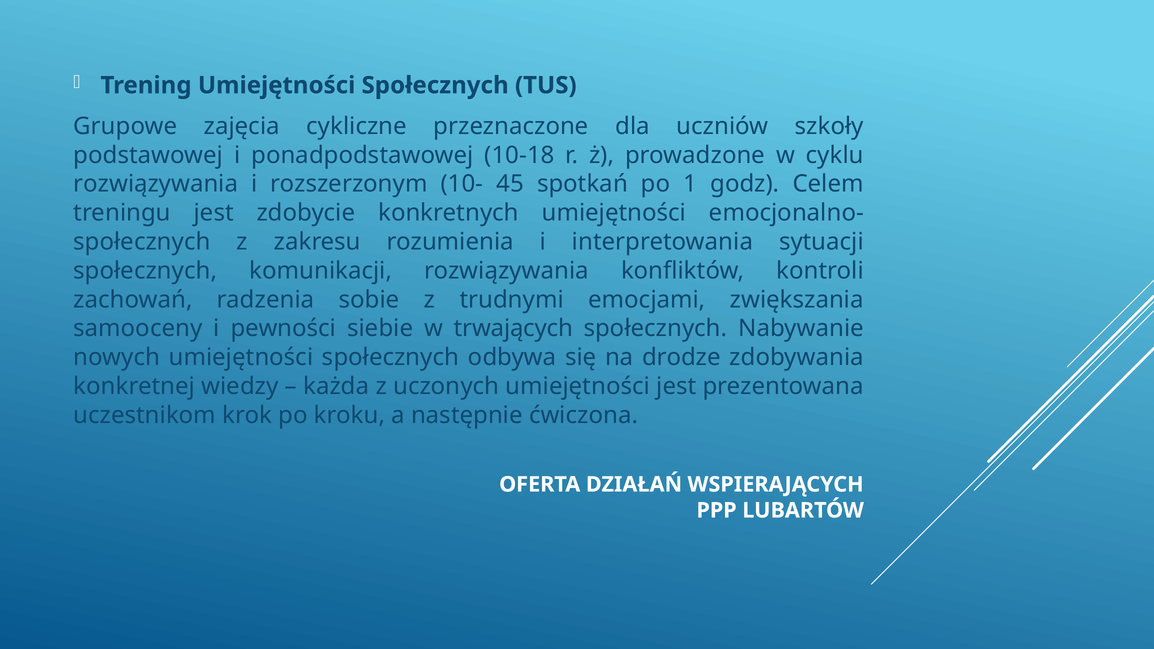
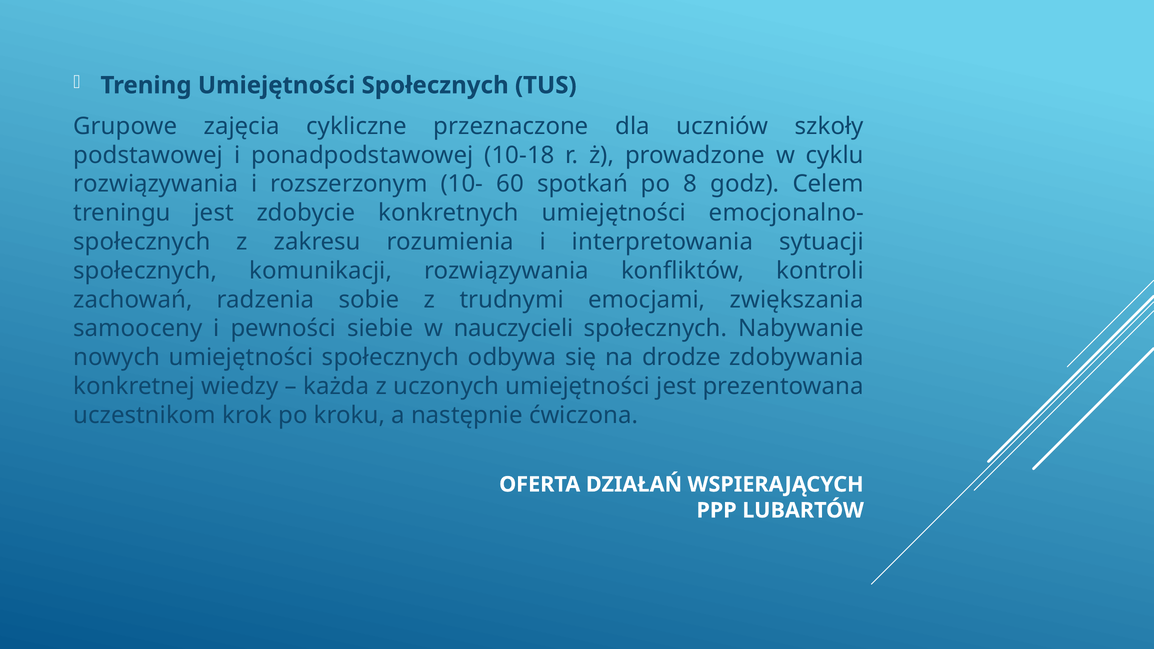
45: 45 -> 60
1: 1 -> 8
trwających: trwających -> nauczycieli
